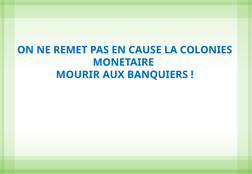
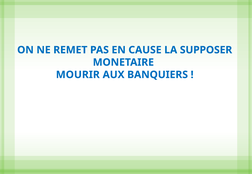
COLONIES: COLONIES -> SUPPOSER
